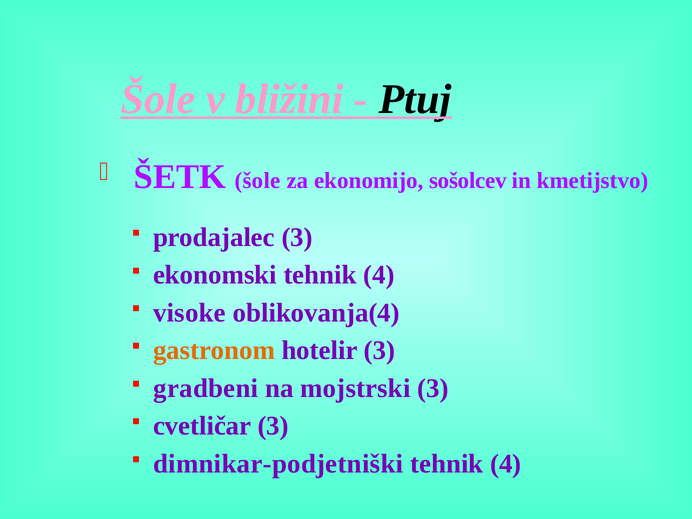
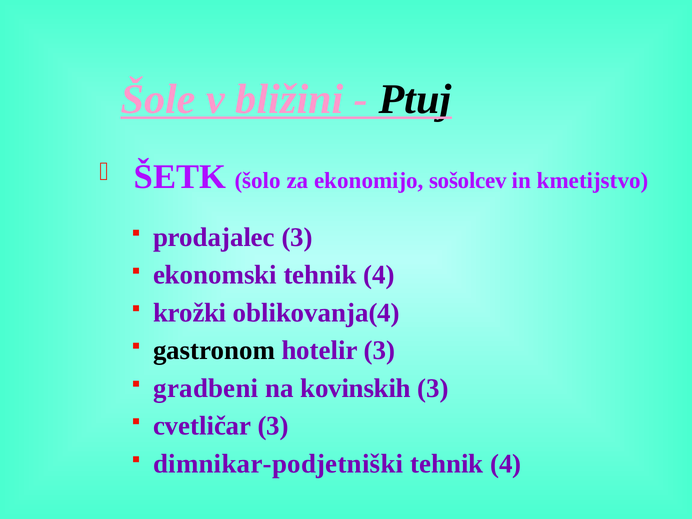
ŠETK šole: šole -> šolo
visoke: visoke -> krožki
gastronom colour: orange -> black
mojstrski: mojstrski -> kovinskih
